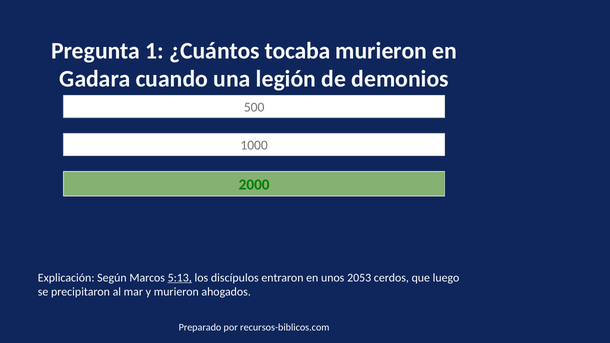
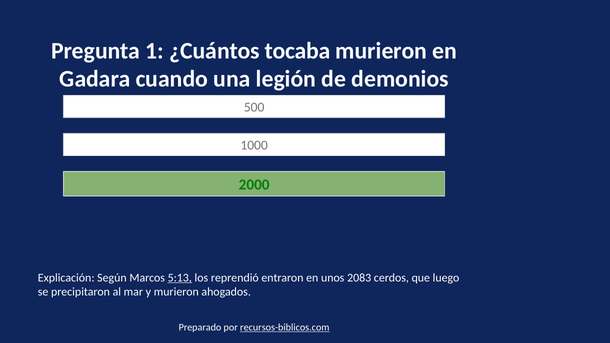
discípulos: discípulos -> reprendió
2053: 2053 -> 2083
recursos-biblicos.com underline: none -> present
